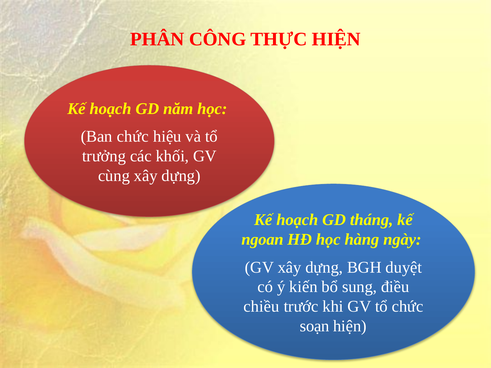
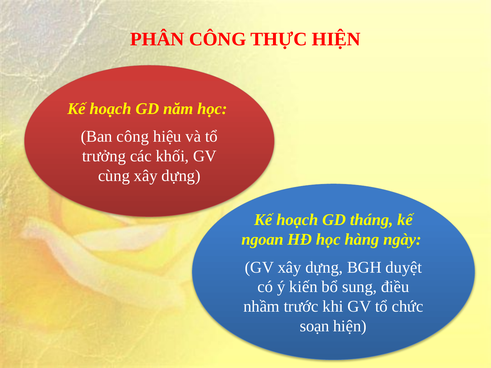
Ban chức: chức -> công
chiều: chiều -> nhầm
